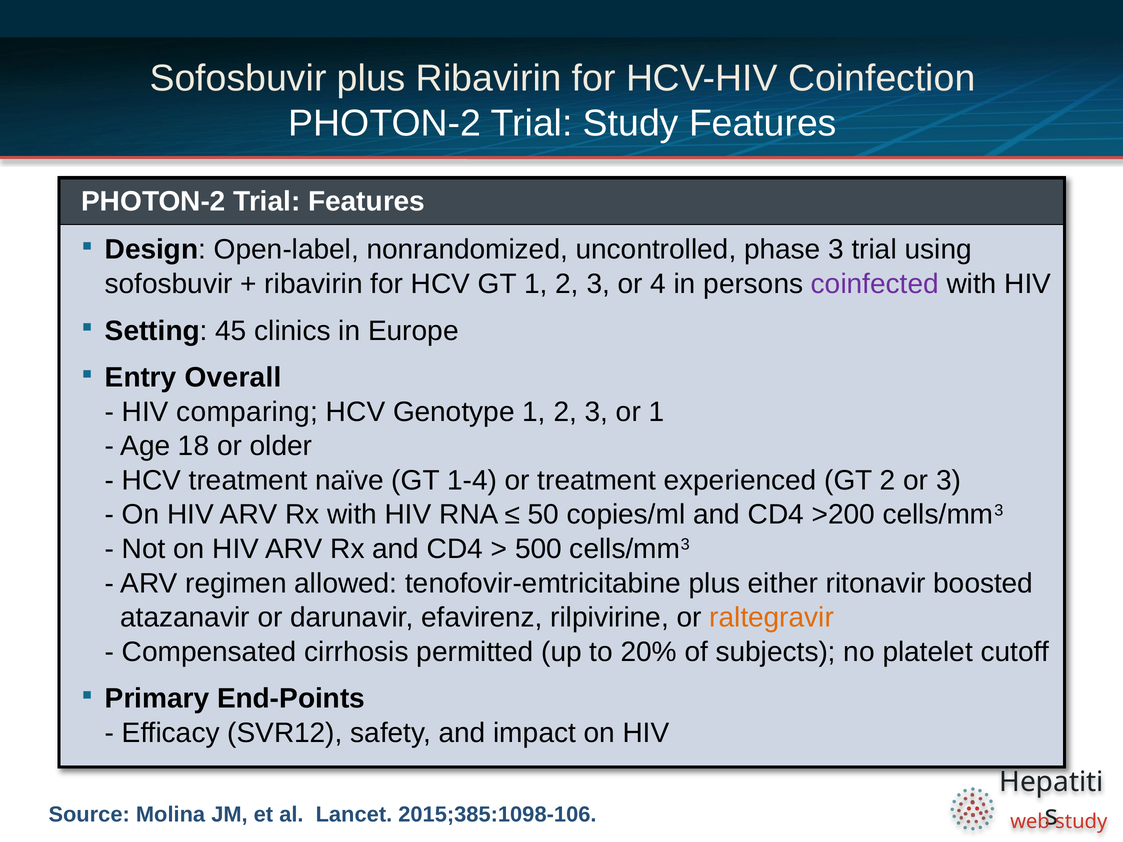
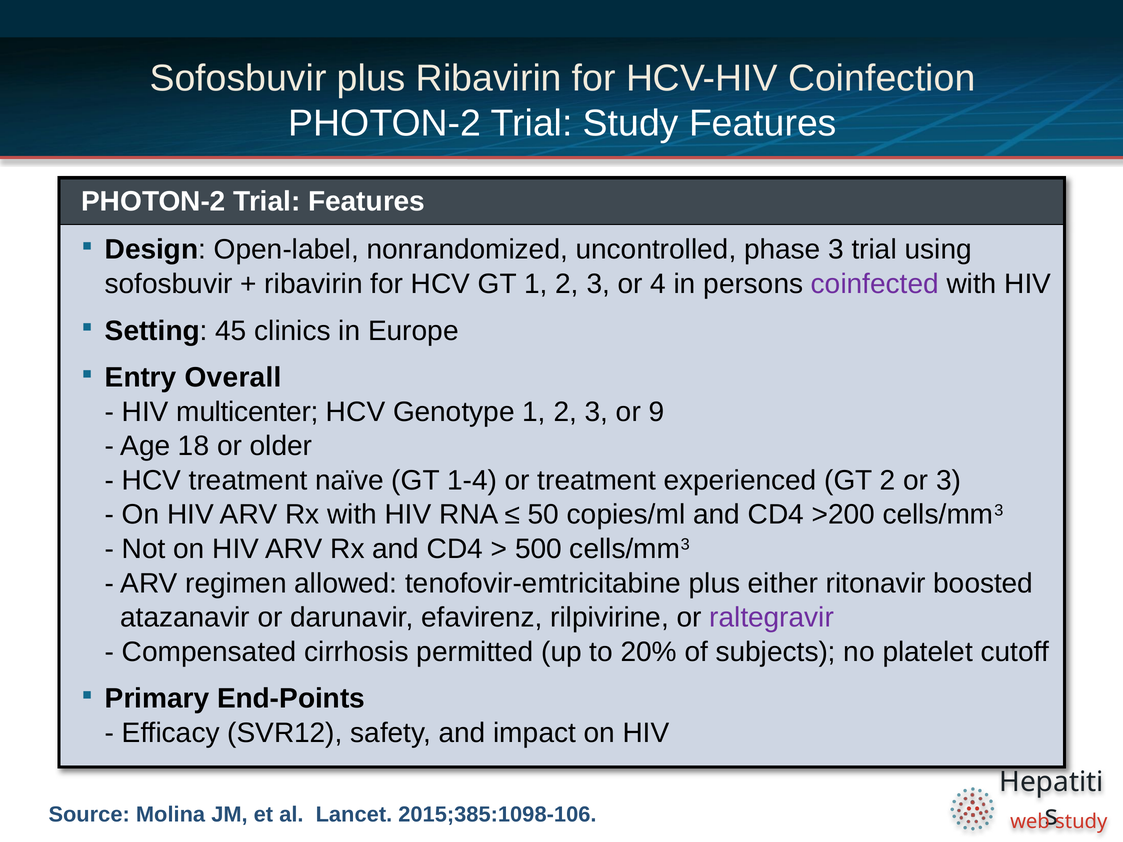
comparing: comparing -> multicenter
or 1: 1 -> 9
raltegravir colour: orange -> purple
